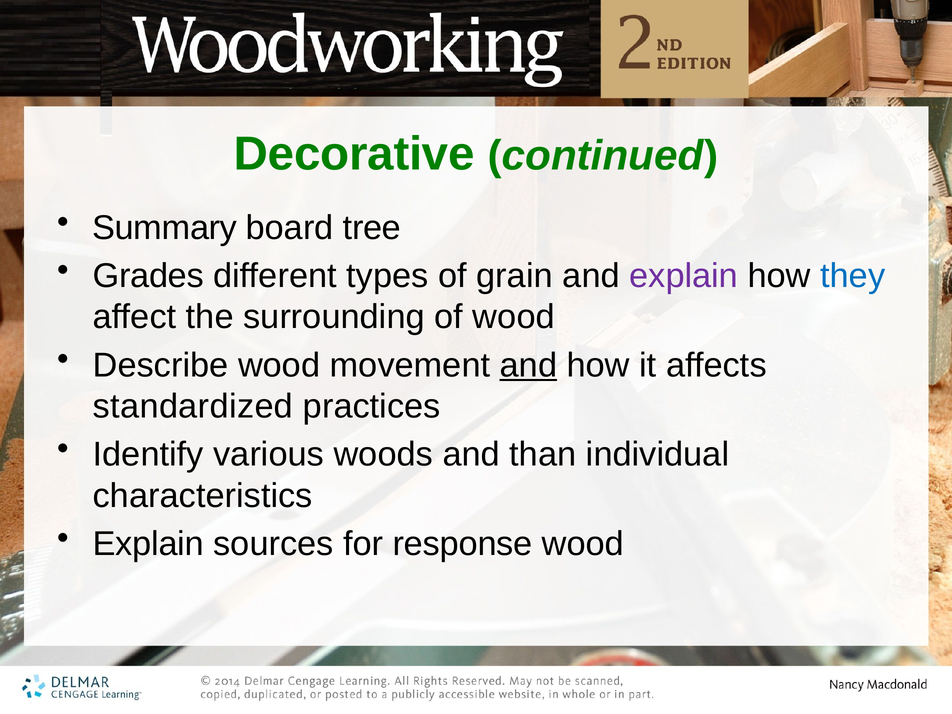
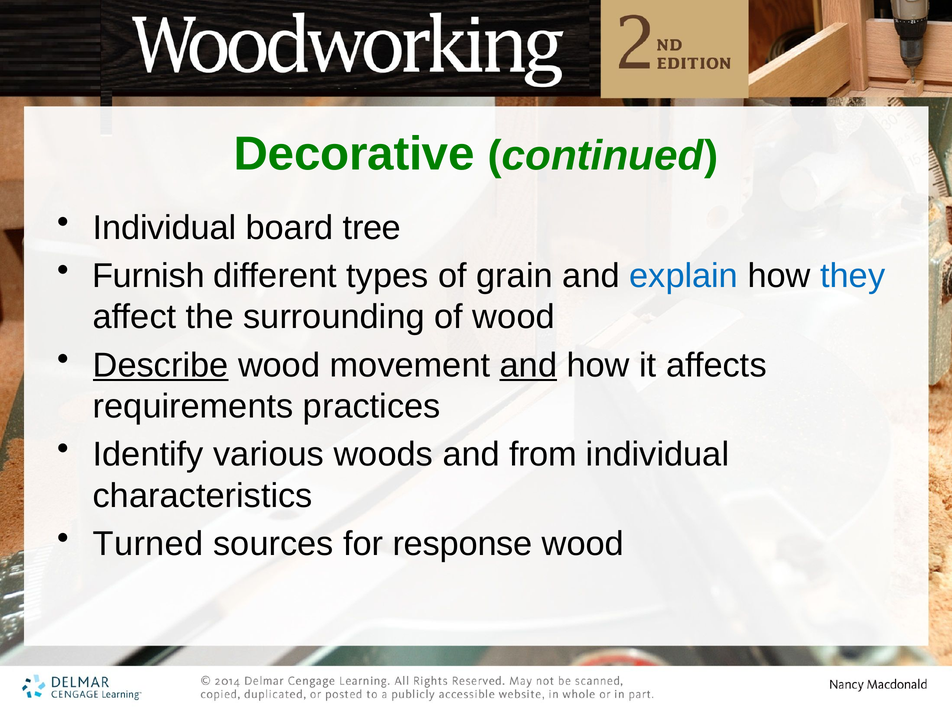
Summary at (165, 228): Summary -> Individual
Grades: Grades -> Furnish
explain at (684, 276) colour: purple -> blue
Describe underline: none -> present
standardized: standardized -> requirements
than: than -> from
Explain at (148, 544): Explain -> Turned
